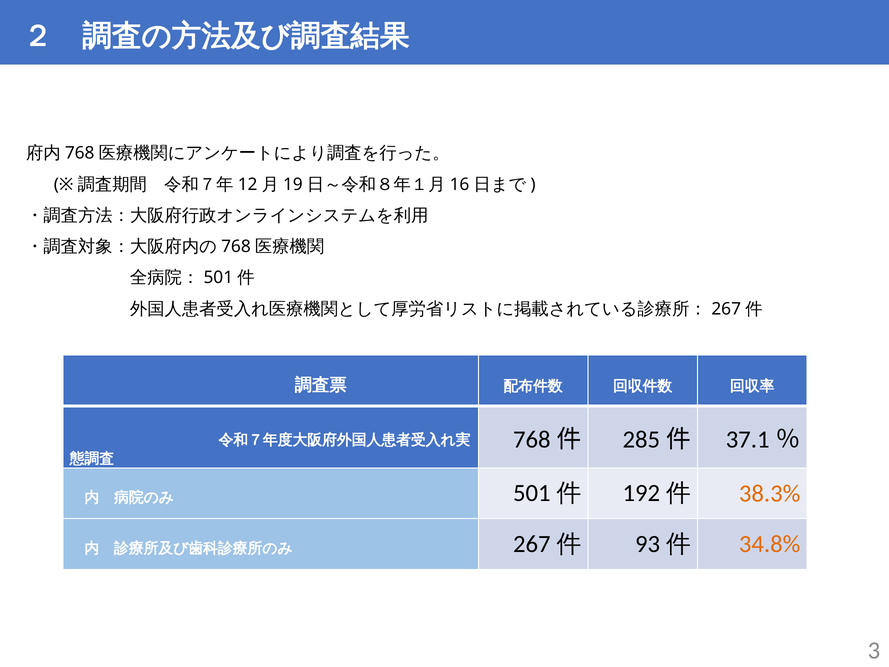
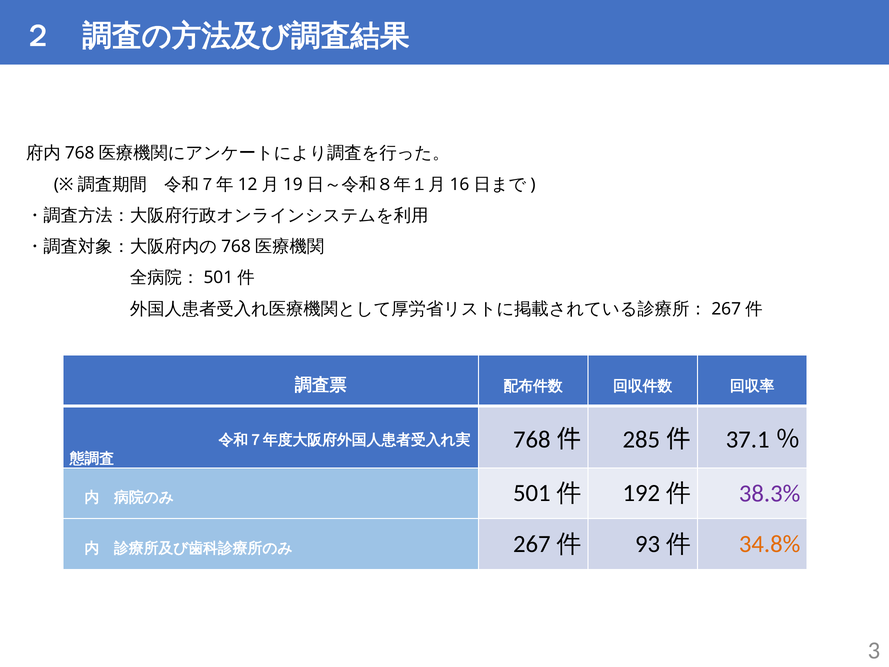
38.3% colour: orange -> purple
